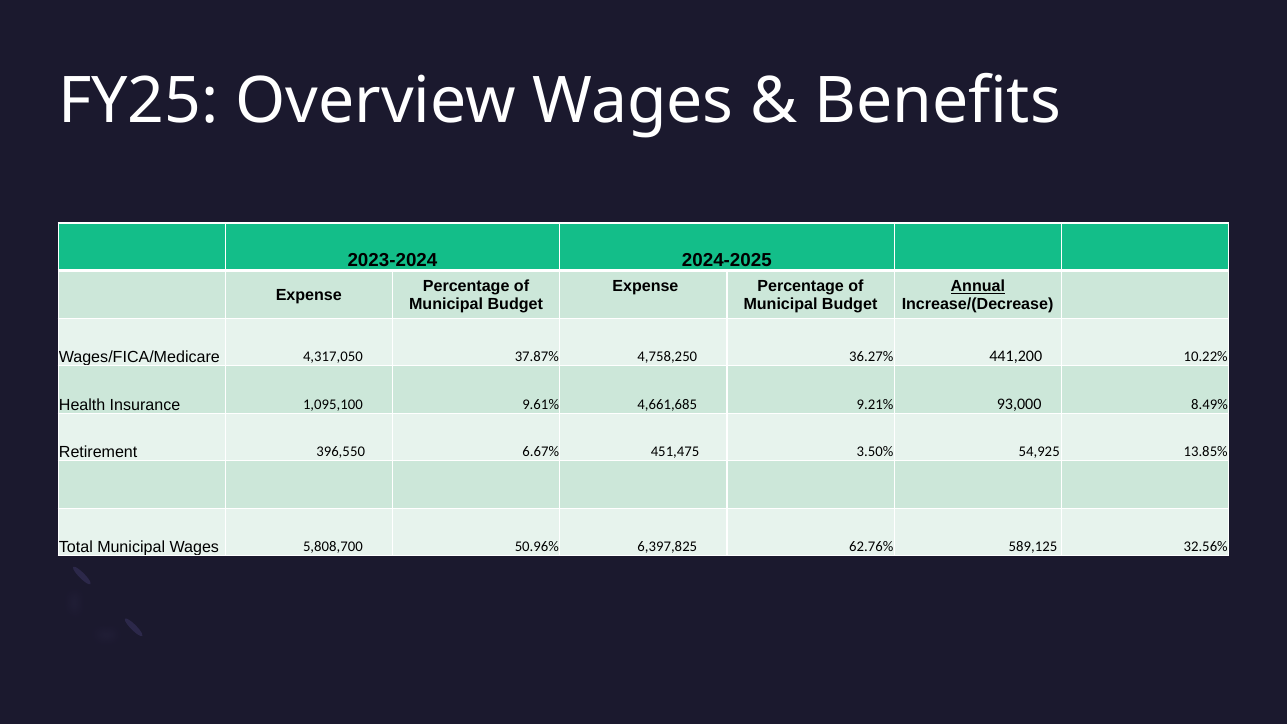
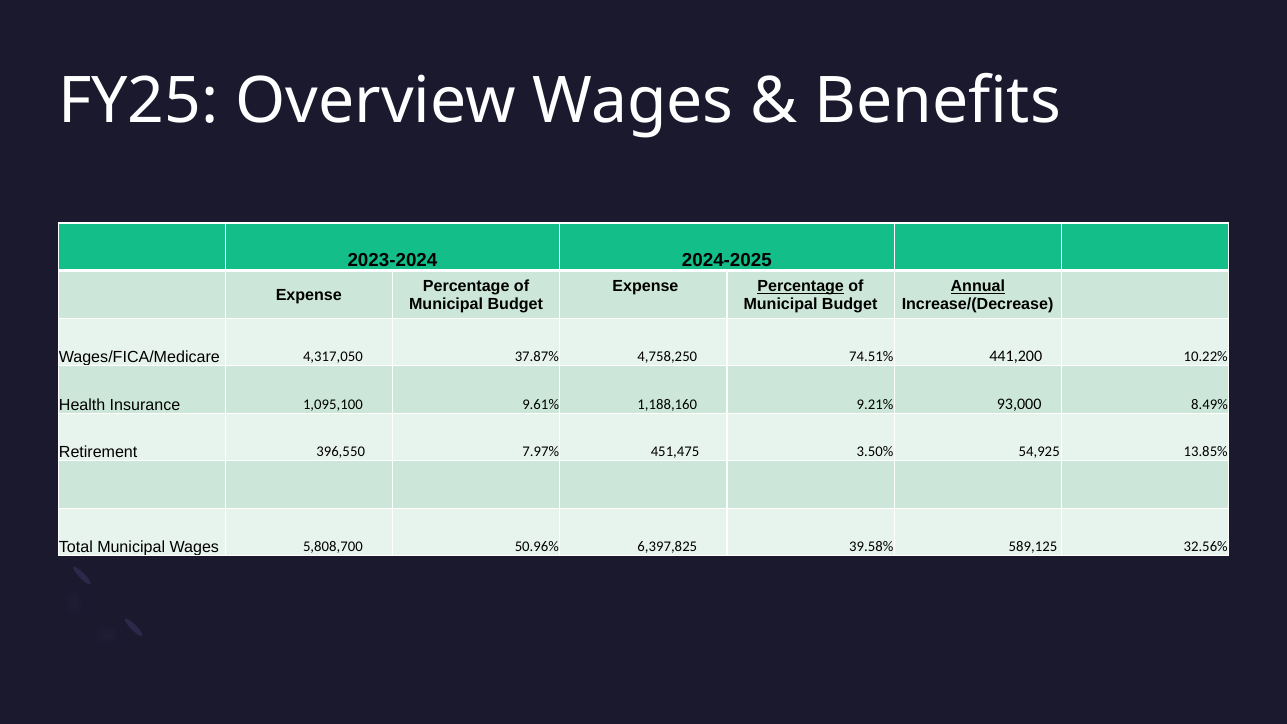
Percentage at (801, 286) underline: none -> present
36.27%: 36.27% -> 74.51%
4,661,685: 4,661,685 -> 1,188,160
6.67%: 6.67% -> 7.97%
62.76%: 62.76% -> 39.58%
